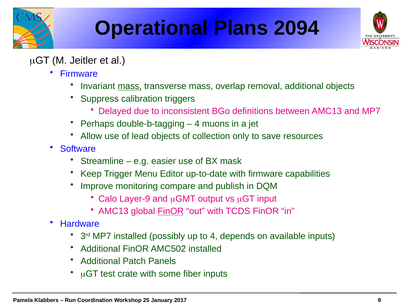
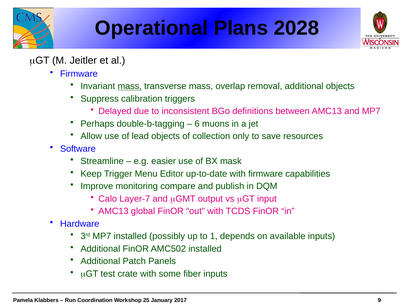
2094: 2094 -> 2028
4 at (197, 124): 4 -> 6
Layer-9: Layer-9 -> Layer-7
FinOR at (171, 211) underline: present -> none
to 4: 4 -> 1
